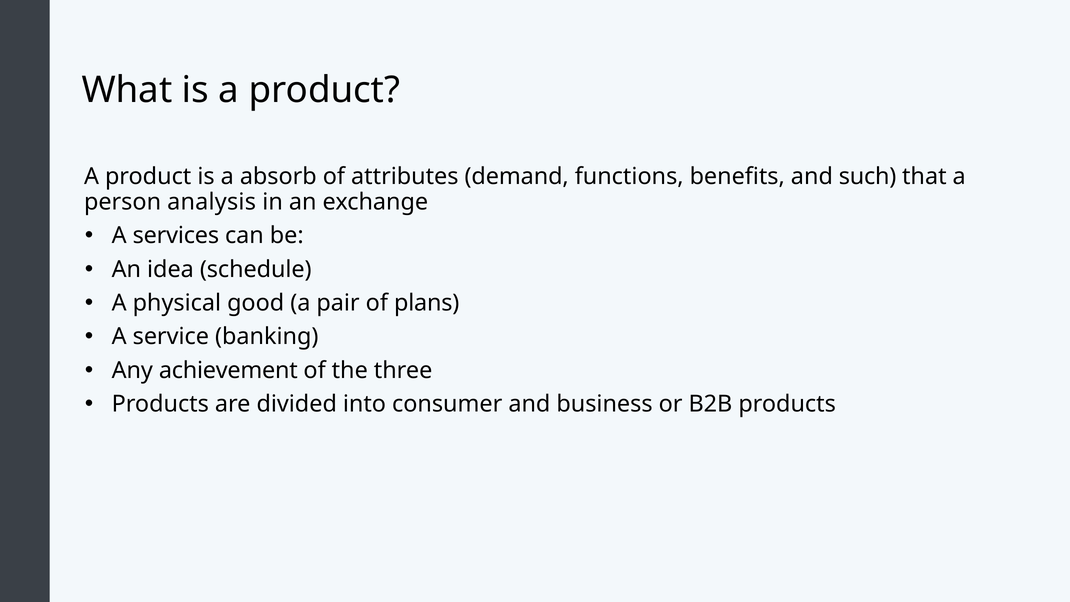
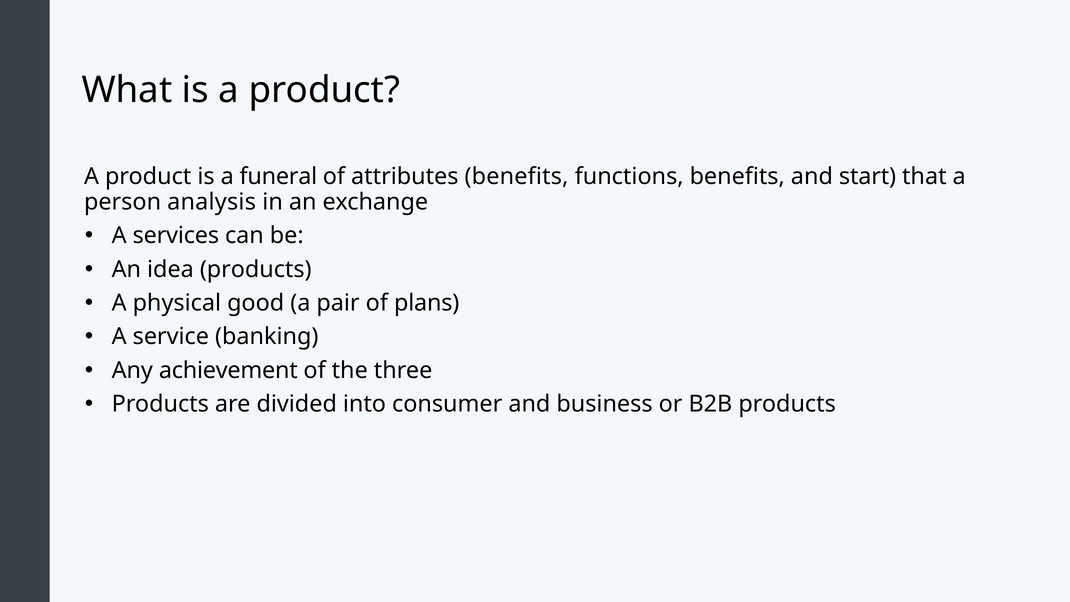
absorb: absorb -> funeral
attributes demand: demand -> benefits
such: such -> start
idea schedule: schedule -> products
